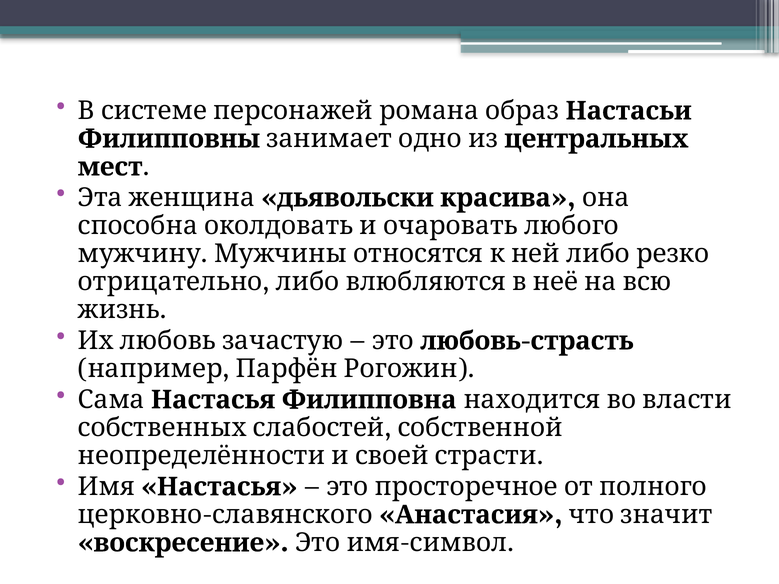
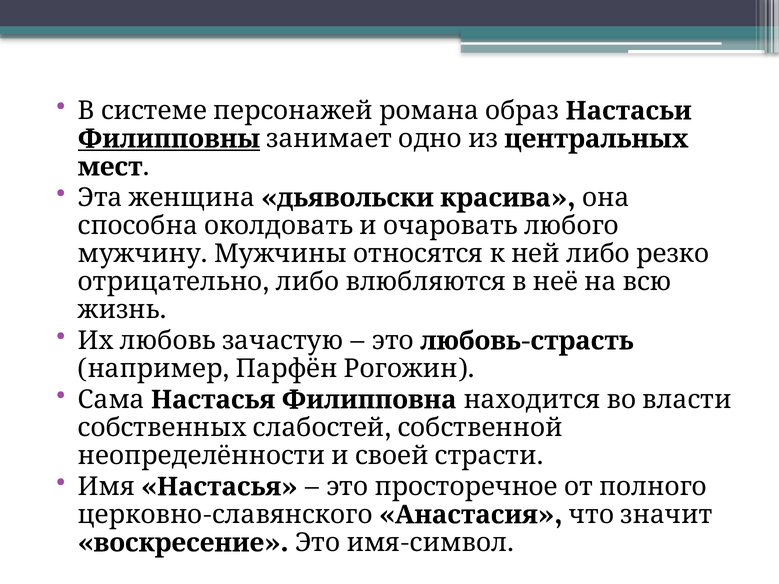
Филипповны underline: none -> present
